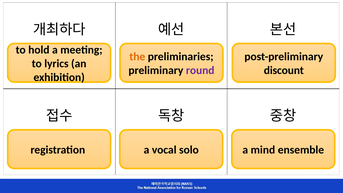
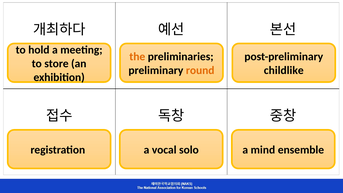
lyrics: lyrics -> store
round colour: purple -> orange
discount: discount -> childlike
